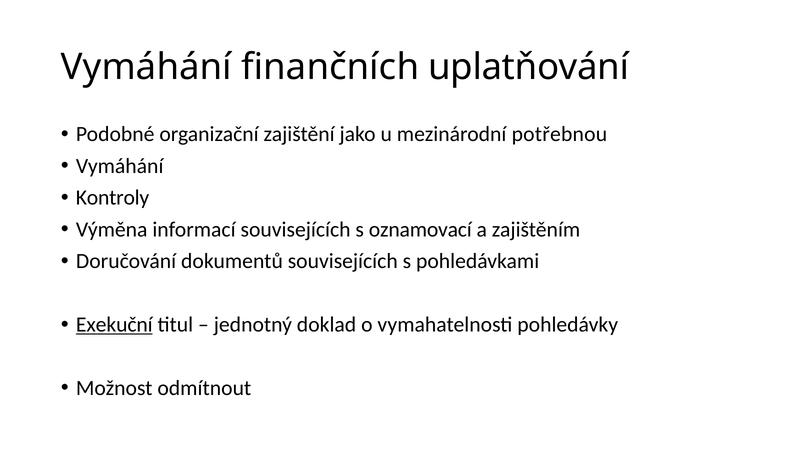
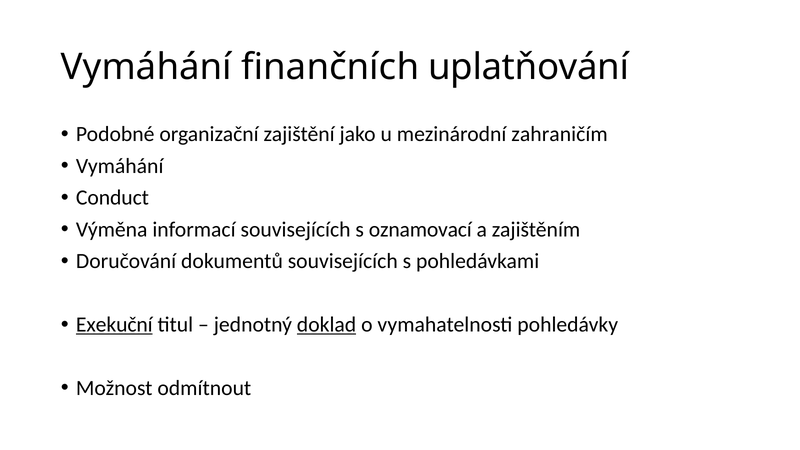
potřebnou: potřebnou -> zahraničím
Kontroly: Kontroly -> Conduct
doklad underline: none -> present
